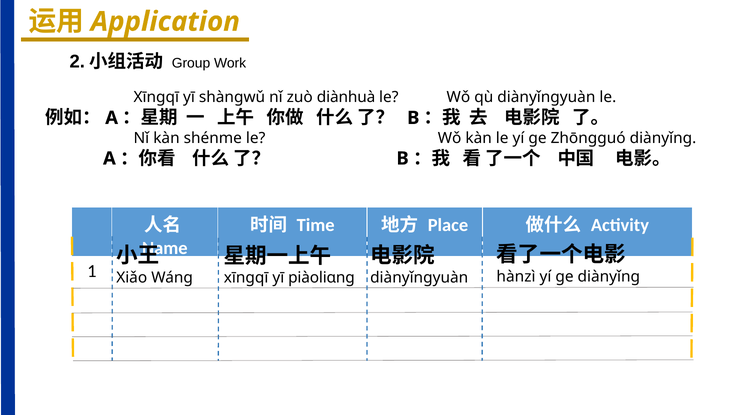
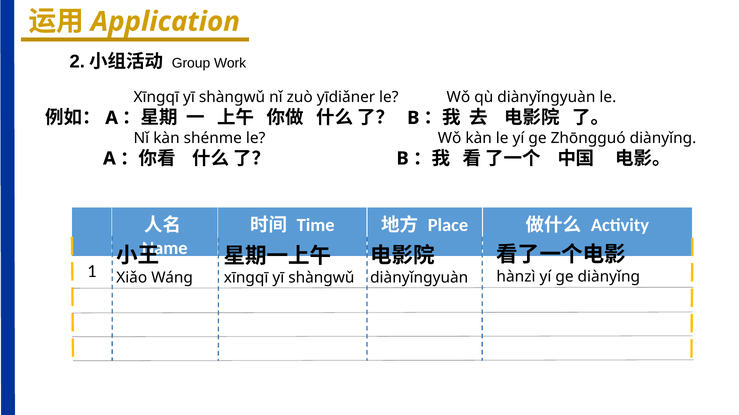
diànhuà: diànhuà -> yīdiǎner
piàoliɑnɡ at (321, 278): piàoliɑnɡ -> shànɡwǔ
